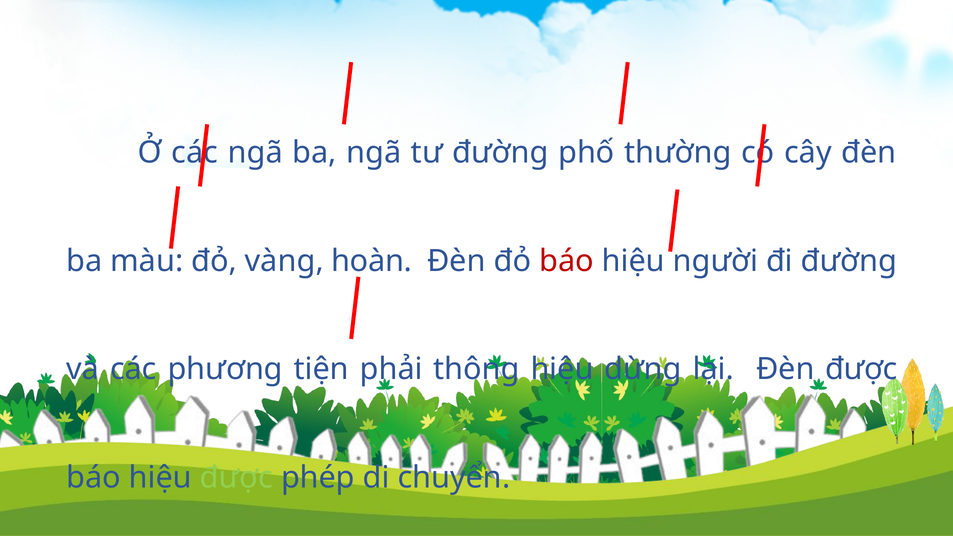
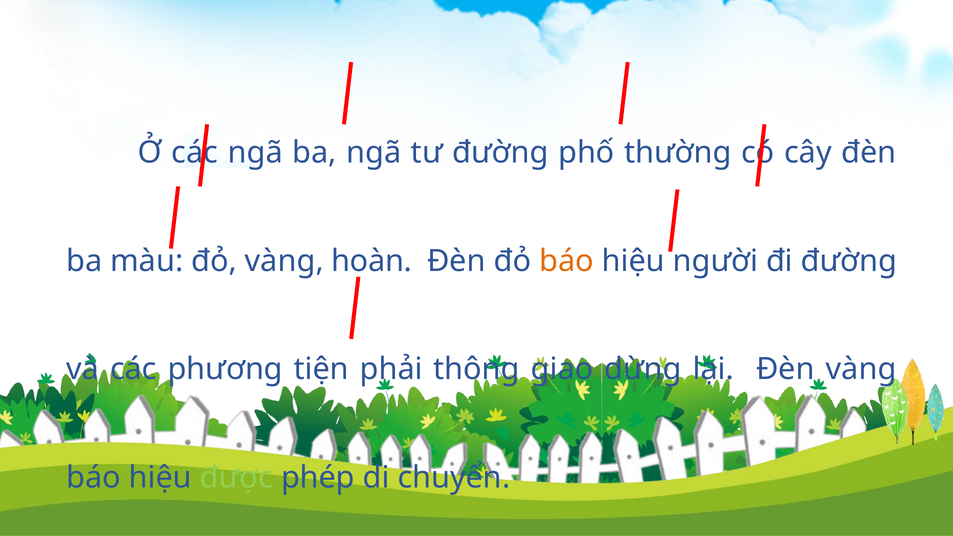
báo at (567, 261) colour: red -> orange
thông hiệu: hiệu -> giao
Đèn được: được -> vàng
